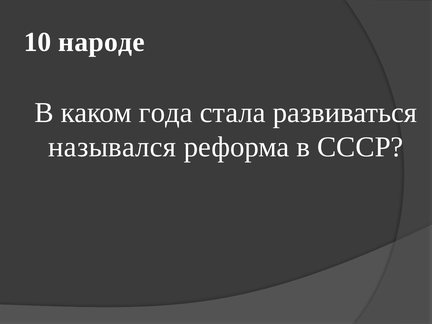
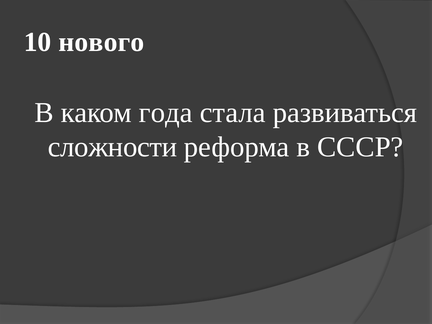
народе: народе -> нового
назывался: назывался -> сложности
